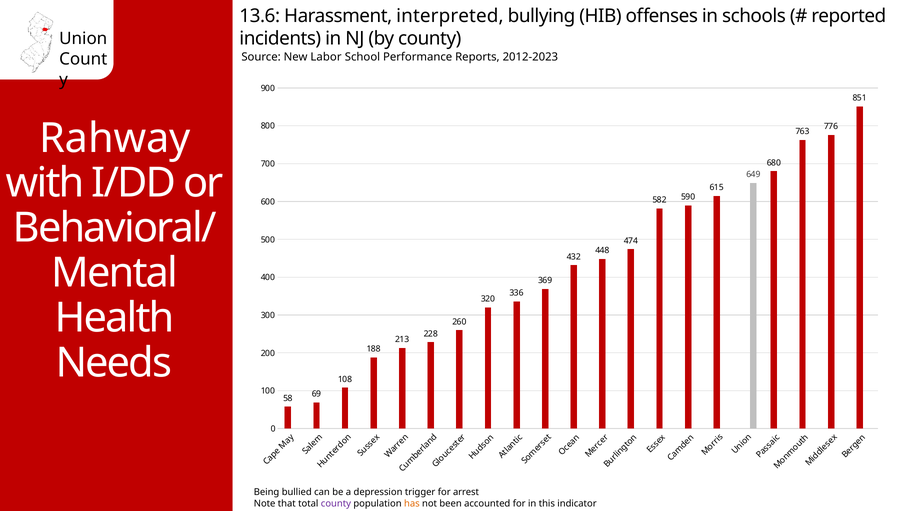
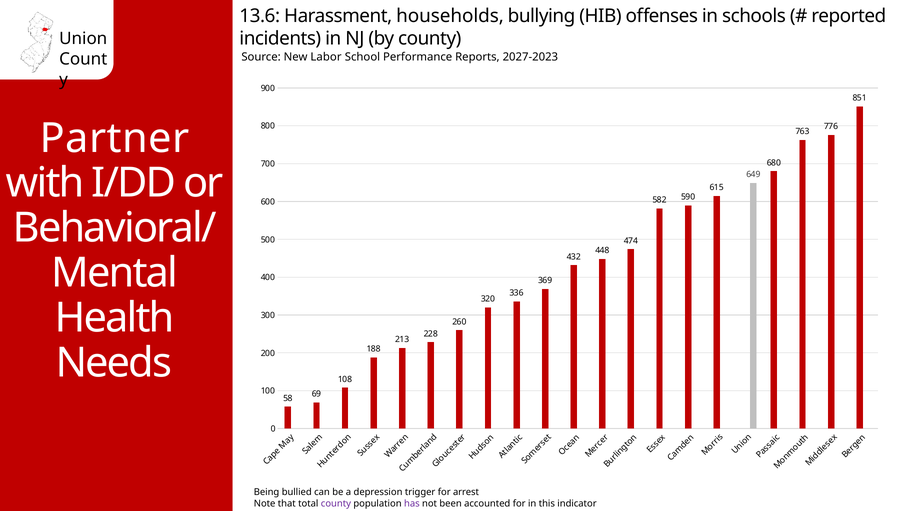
interpreted: interpreted -> households
2012-2023: 2012-2023 -> 2027-2023
Rahway: Rahway -> Partner
has colour: orange -> purple
